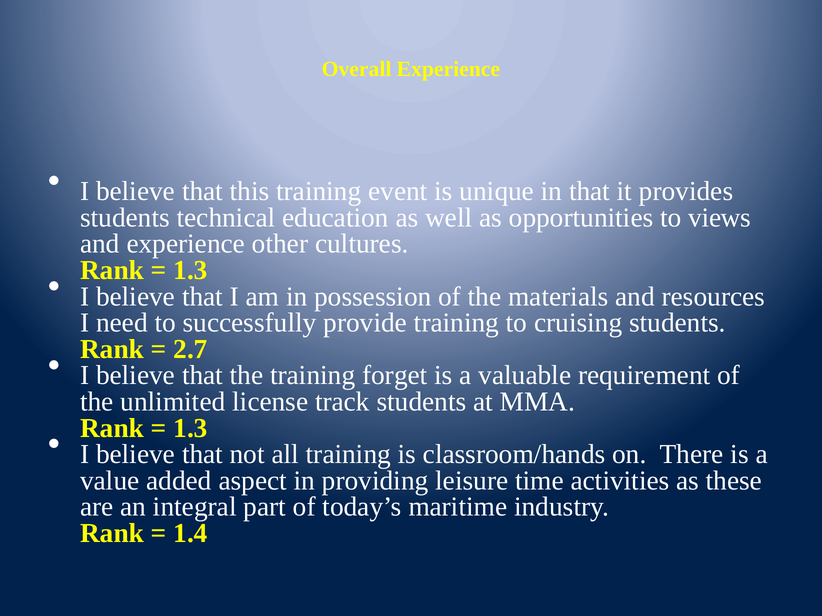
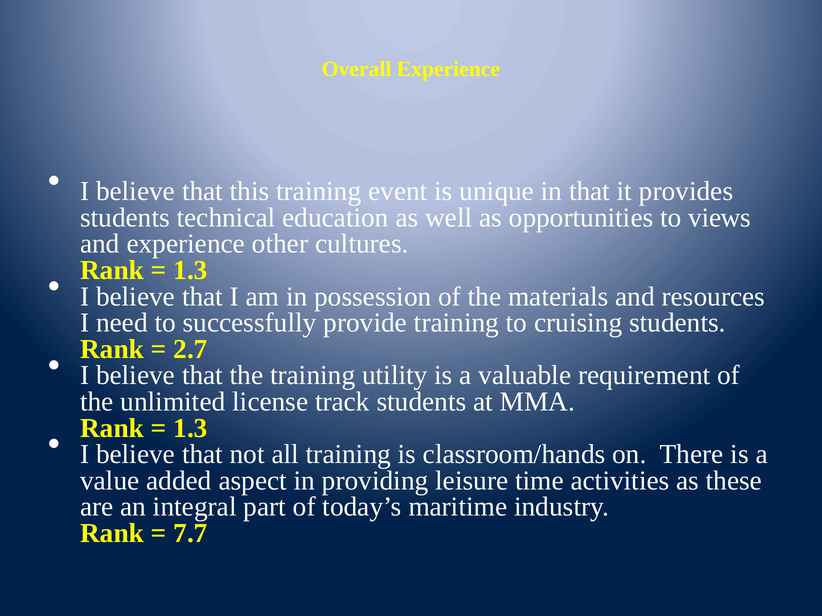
forget: forget -> utility
1.4: 1.4 -> 7.7
